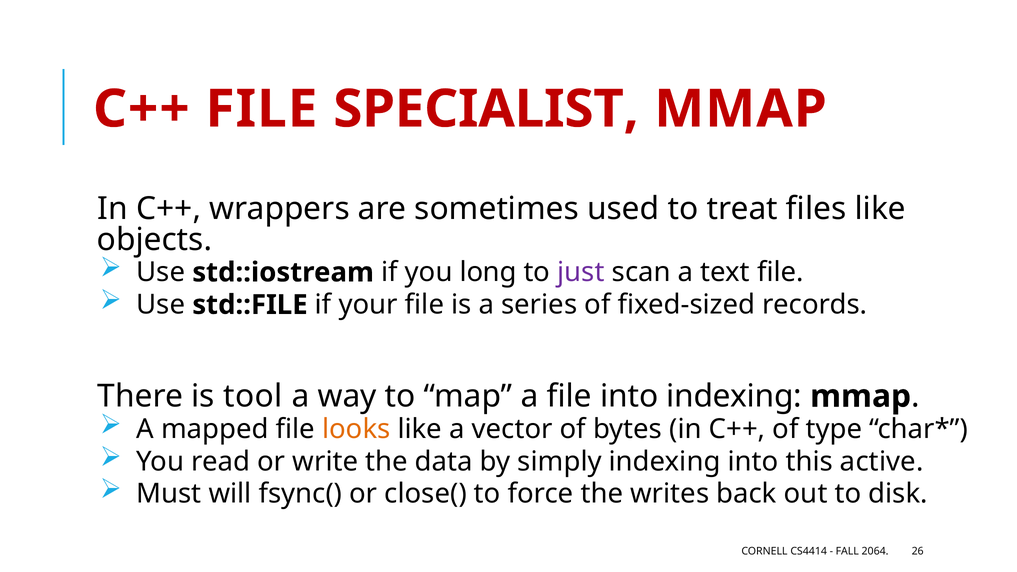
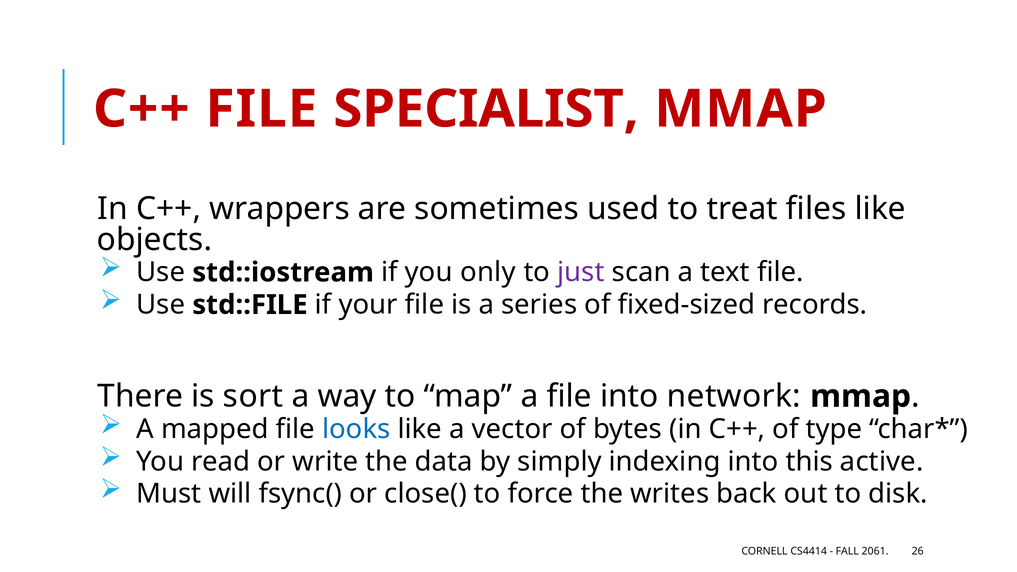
long: long -> only
tool: tool -> sort
into indexing: indexing -> network
looks colour: orange -> blue
2064: 2064 -> 2061
